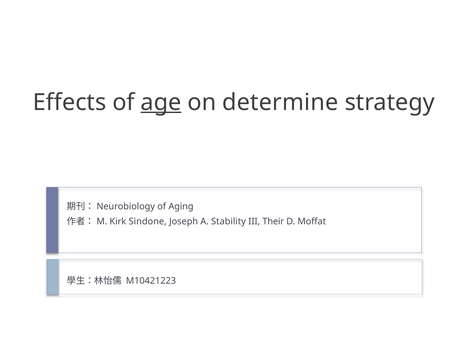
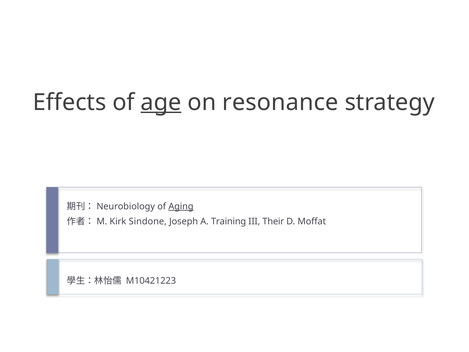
determine: determine -> resonance
Aging underline: none -> present
Stability: Stability -> Training
